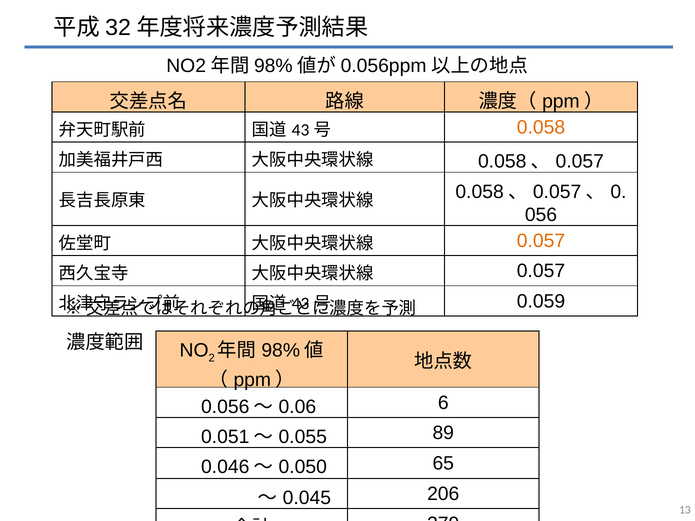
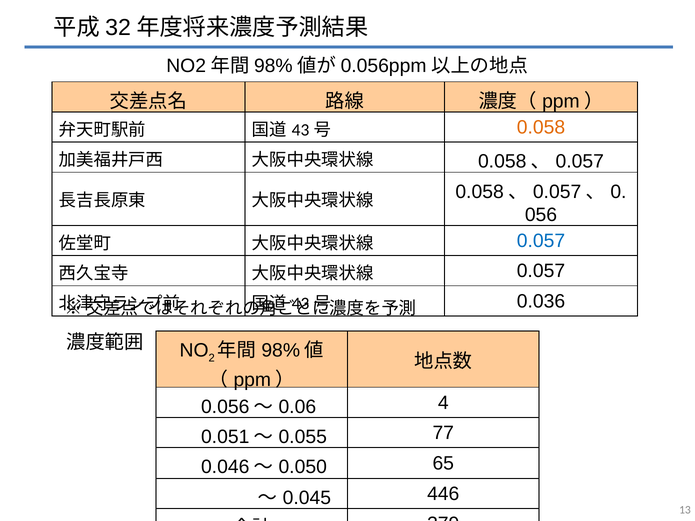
0.057 at (541, 241) colour: orange -> blue
0.059: 0.059 -> 0.036
6: 6 -> 4
89: 89 -> 77
206: 206 -> 446
